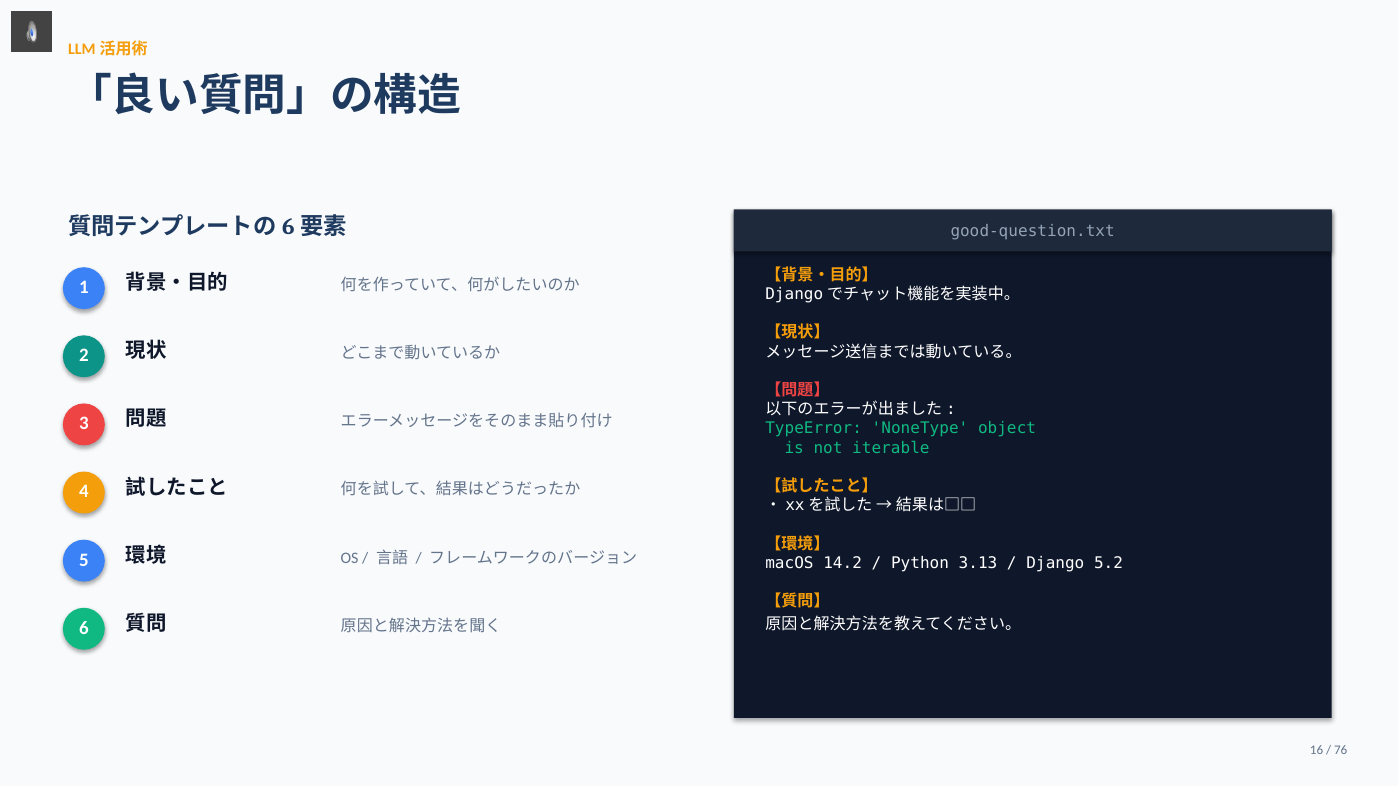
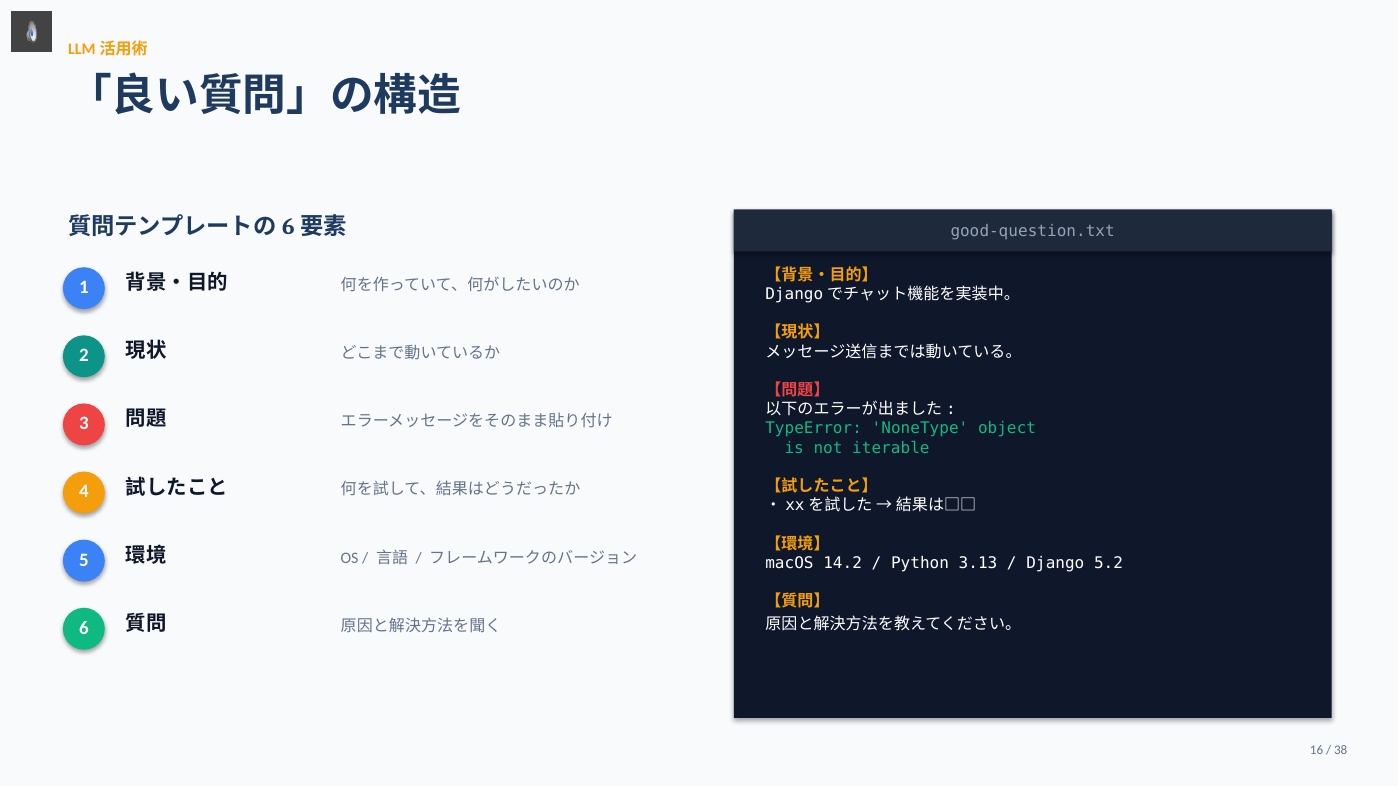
76: 76 -> 38
